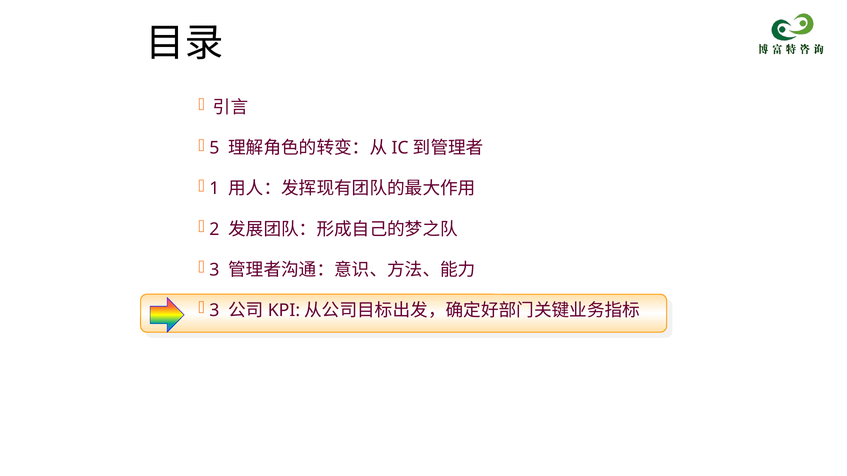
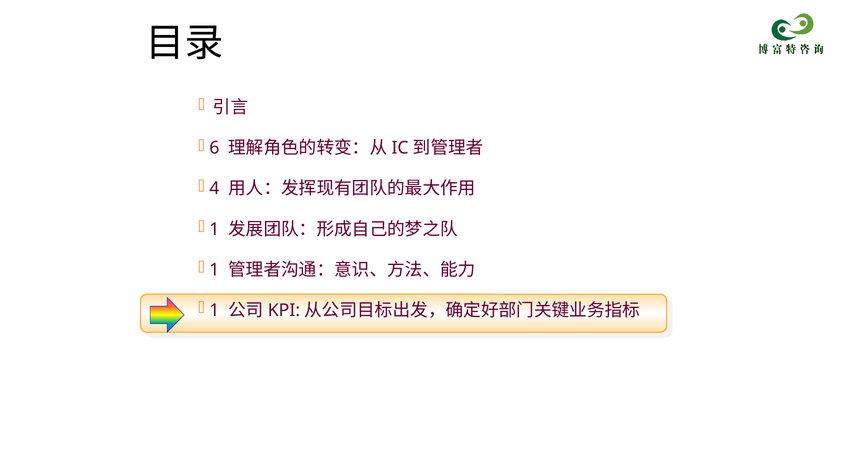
5: 5 -> 6
1: 1 -> 4
2 at (214, 229): 2 -> 1
3 at (214, 270): 3 -> 1
3 at (214, 311): 3 -> 1
